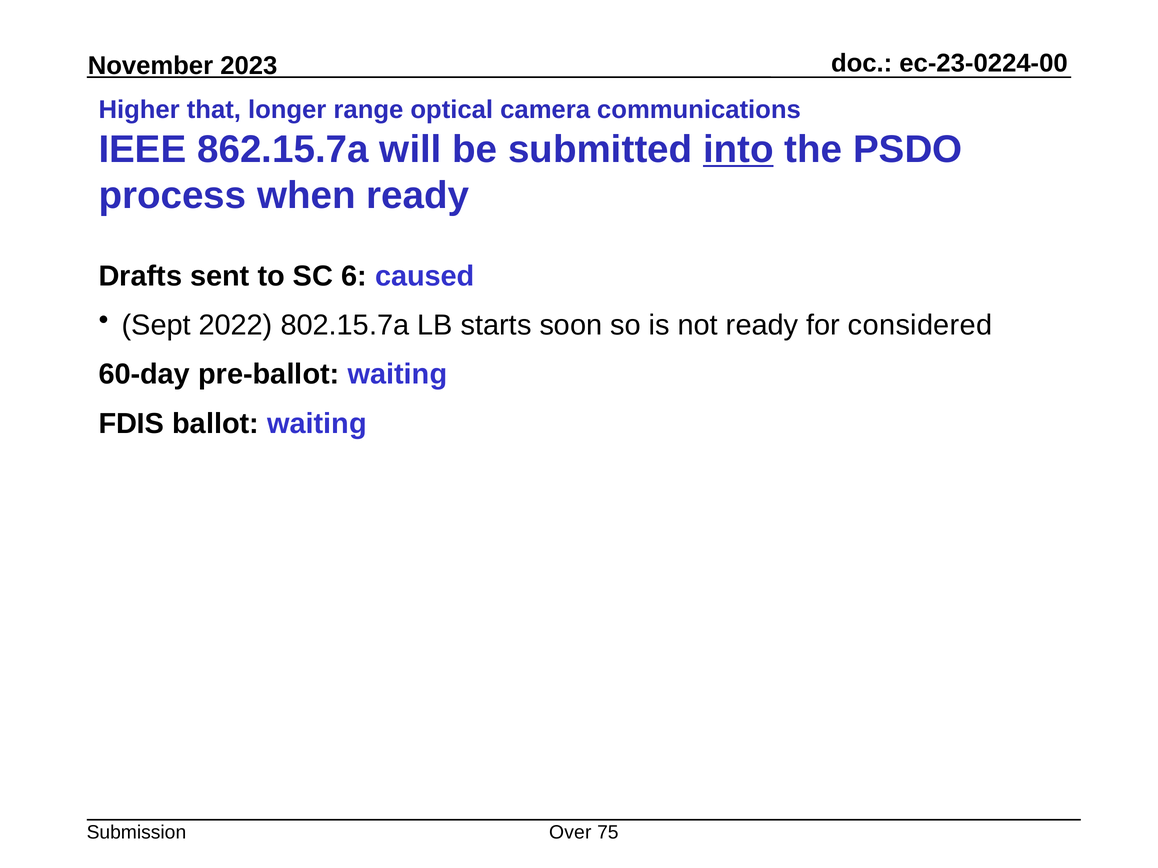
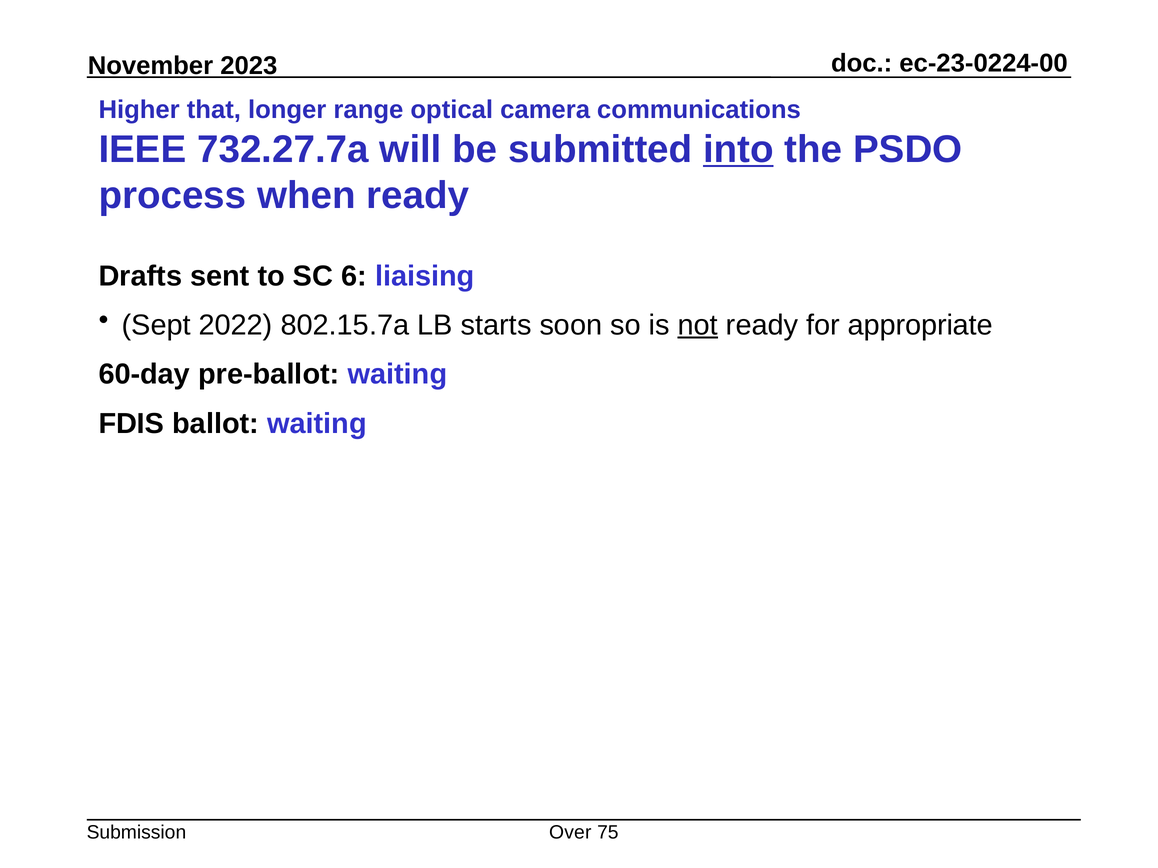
862.15.7a: 862.15.7a -> 732.27.7a
caused: caused -> liaising
not underline: none -> present
considered: considered -> appropriate
